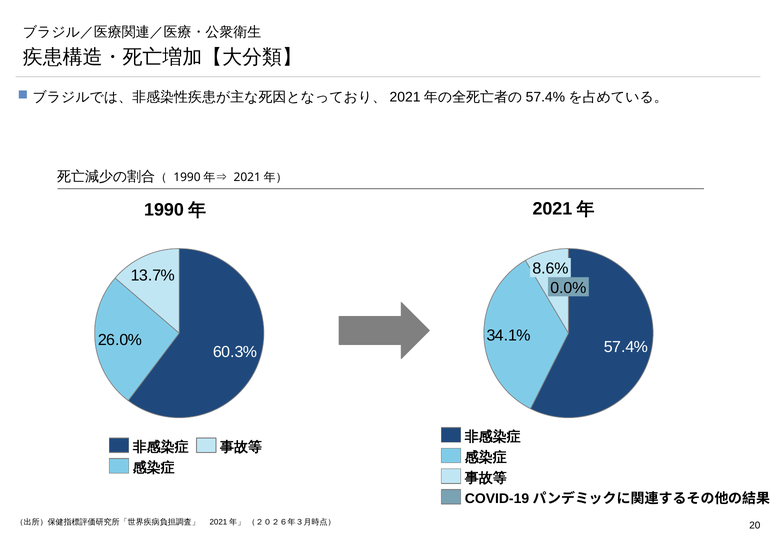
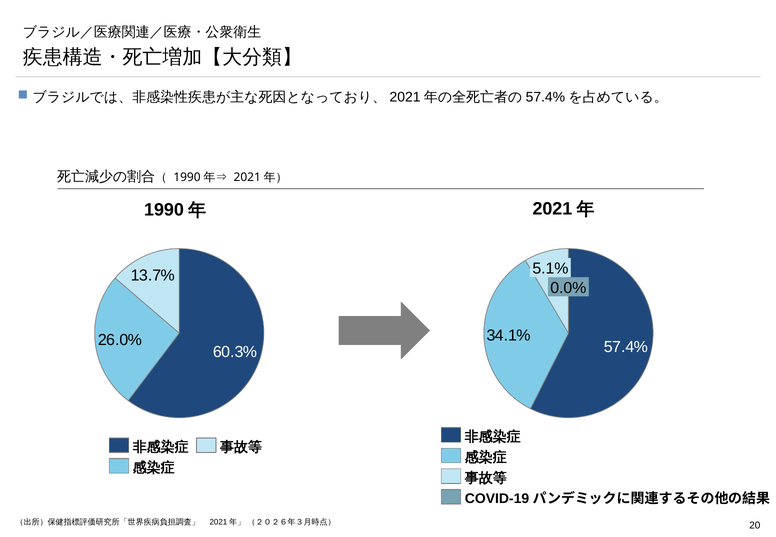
8.6%: 8.6% -> 5.1%
